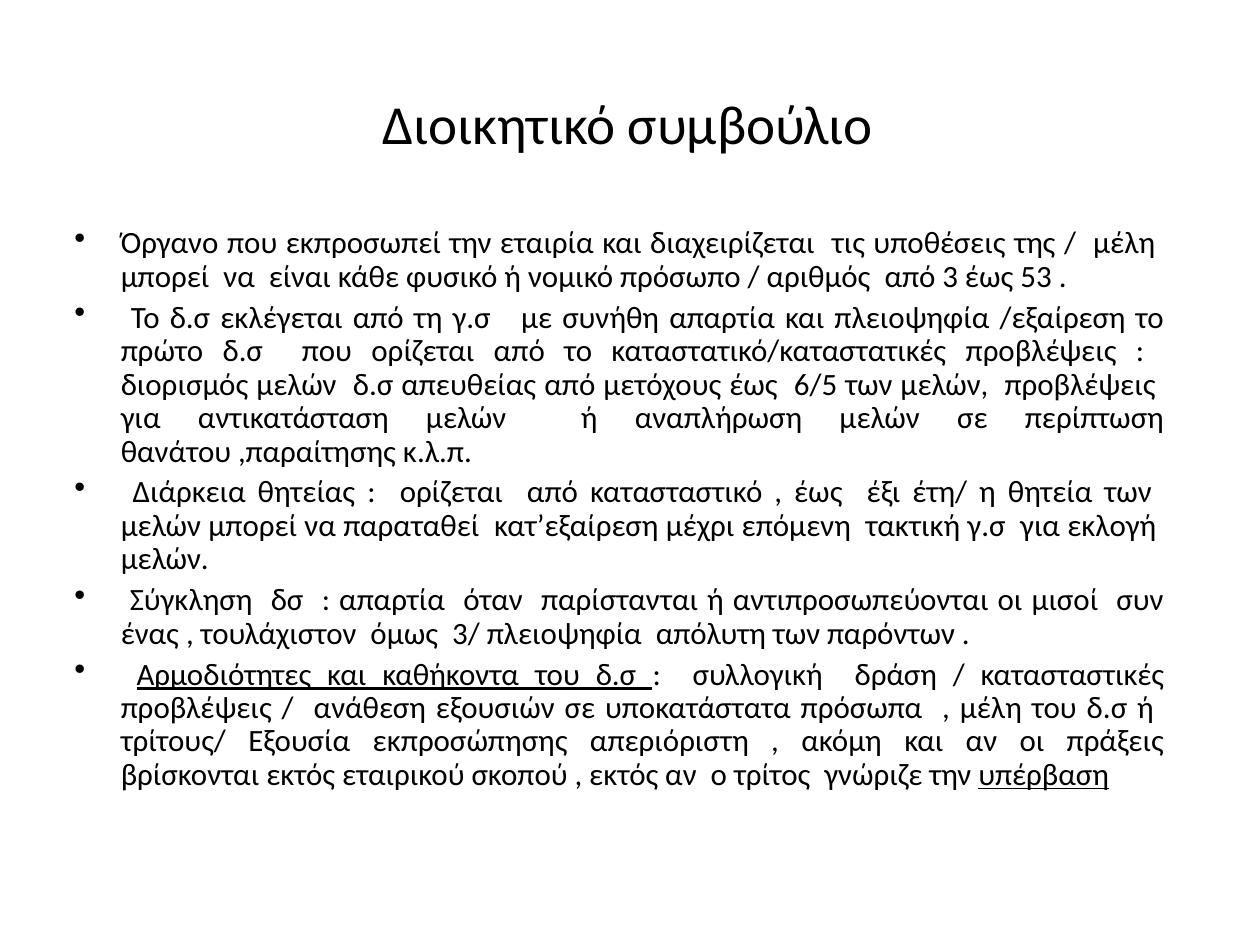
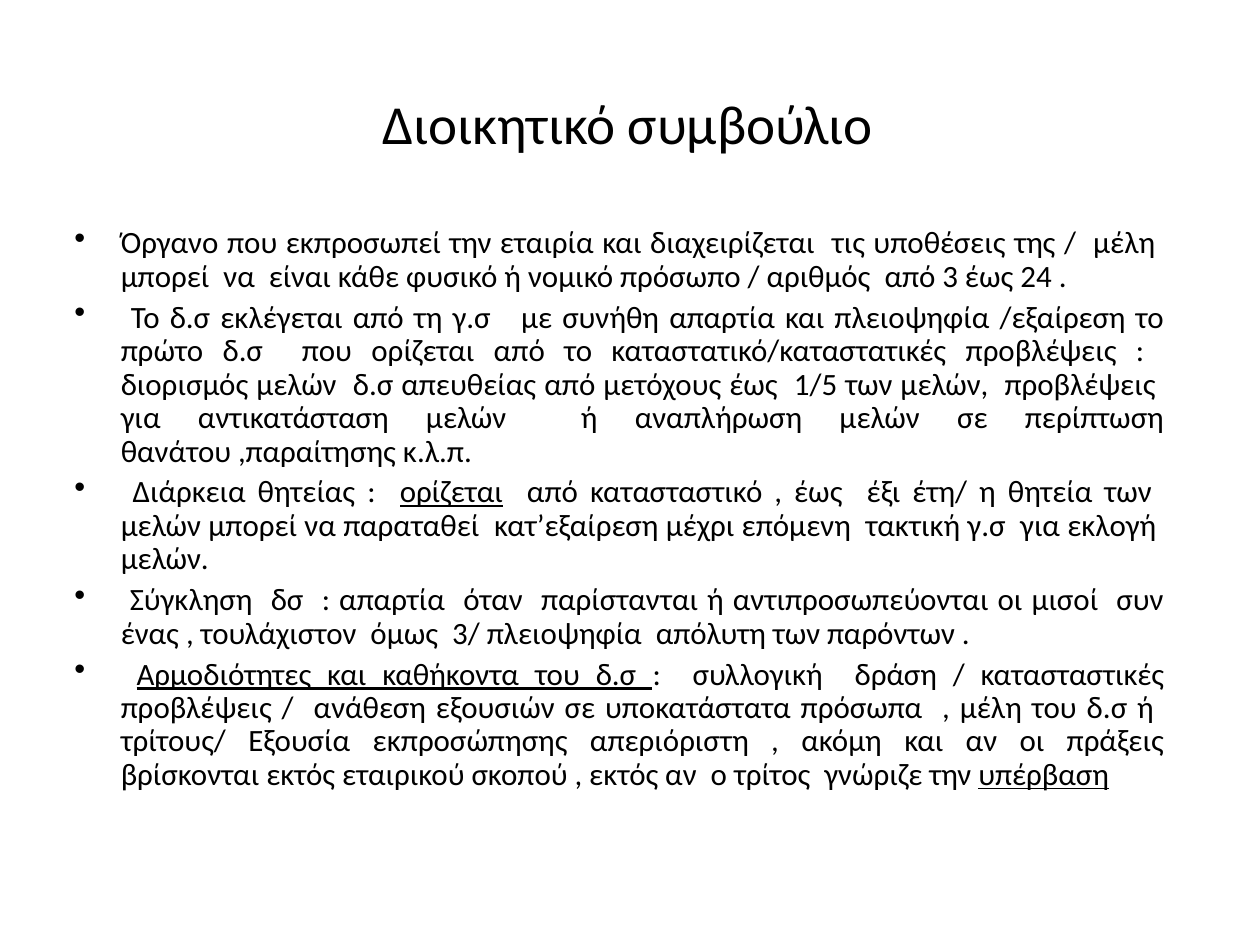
53: 53 -> 24
6/5: 6/5 -> 1/5
ορίζεται at (451, 493) underline: none -> present
